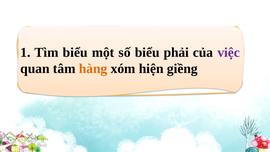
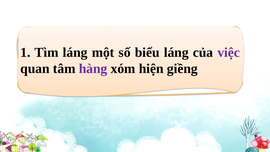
Tìm biểu: biểu -> láng
biểu phải: phải -> láng
hàng colour: orange -> purple
